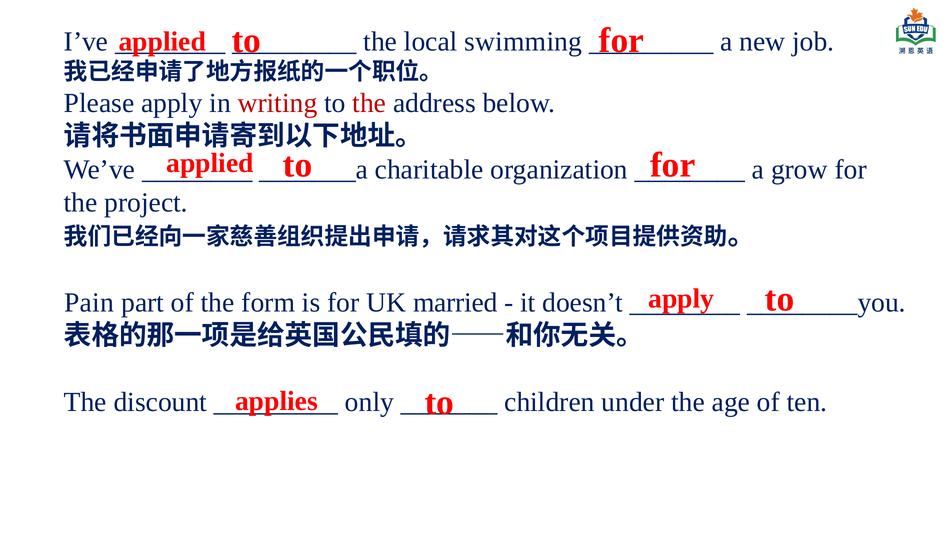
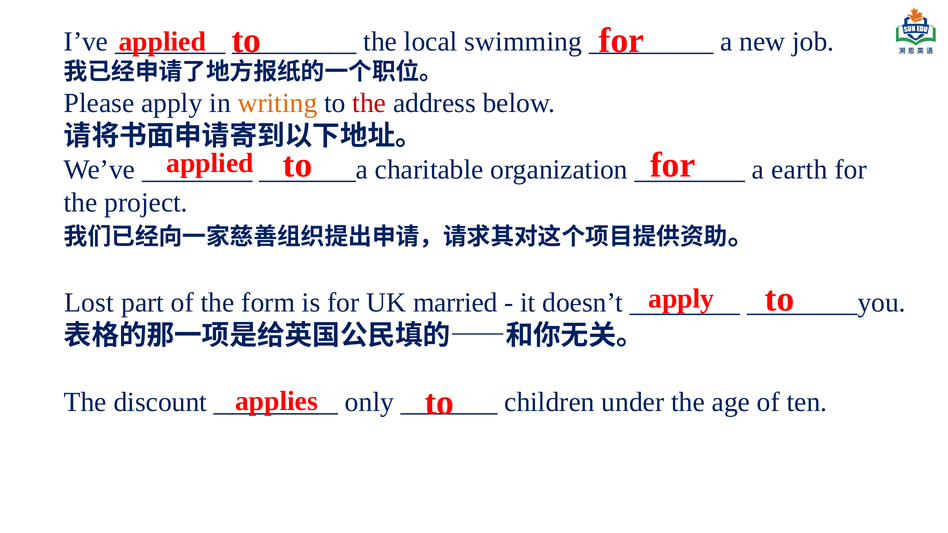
writing colour: red -> orange
grow: grow -> earth
Pain: Pain -> Lost
